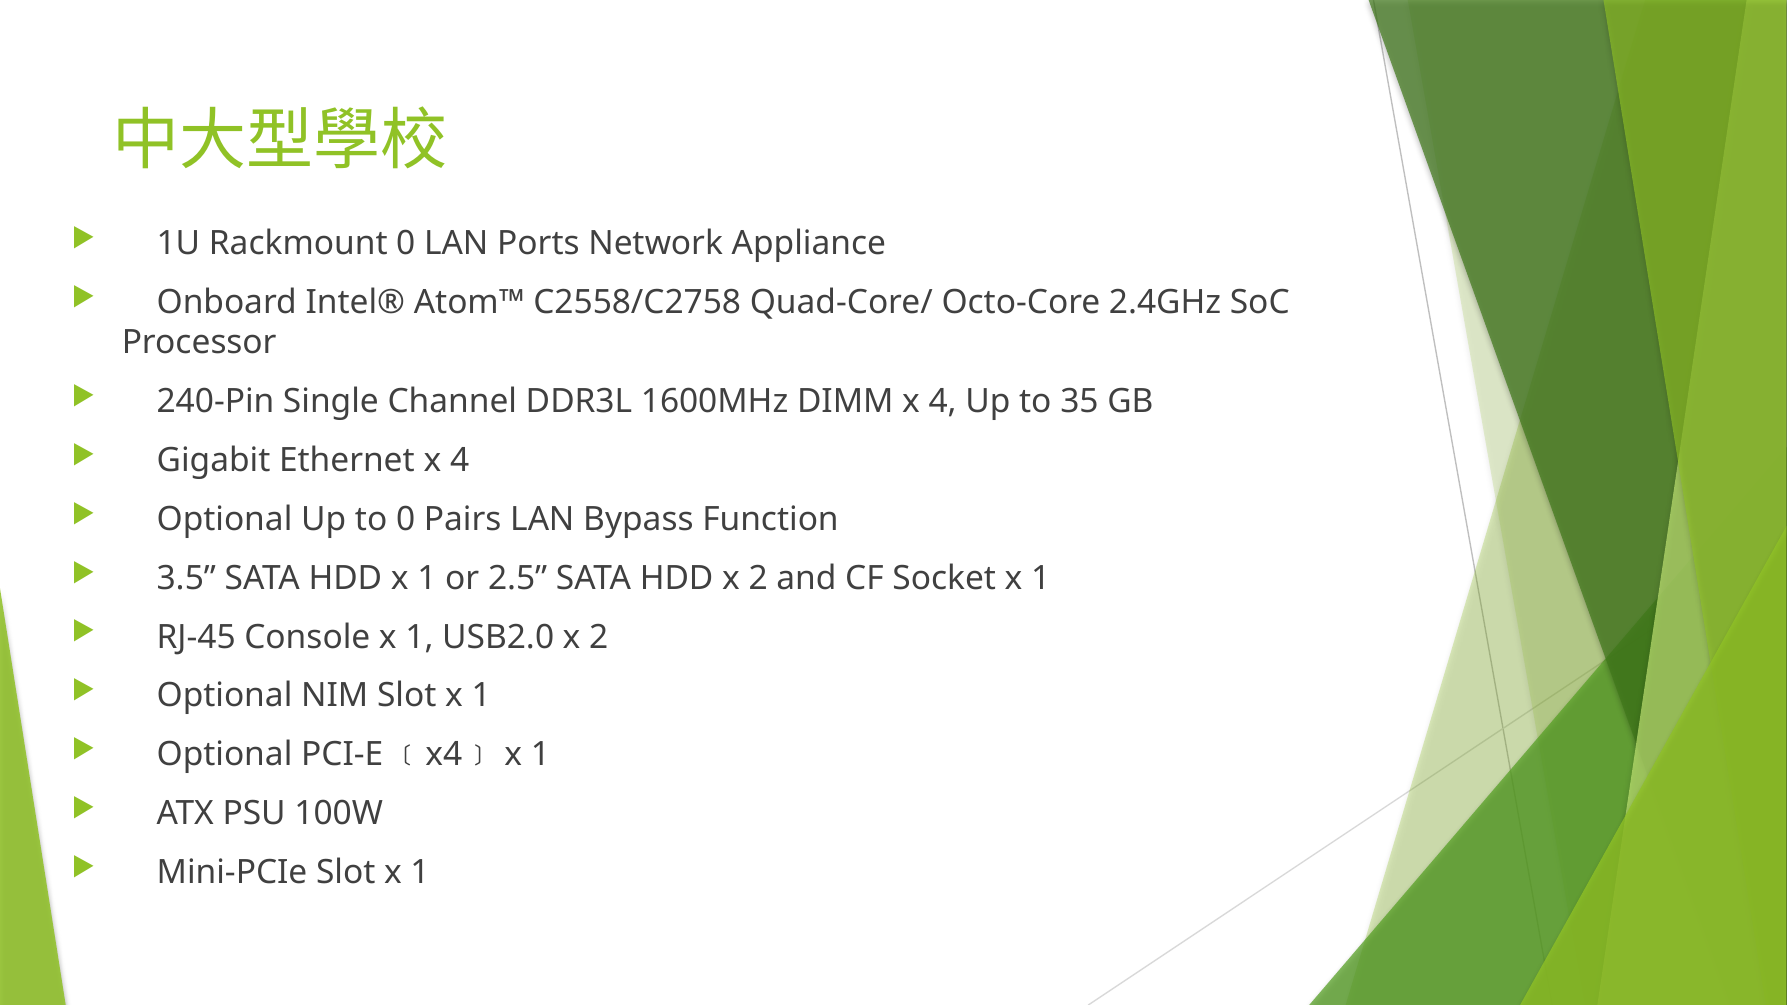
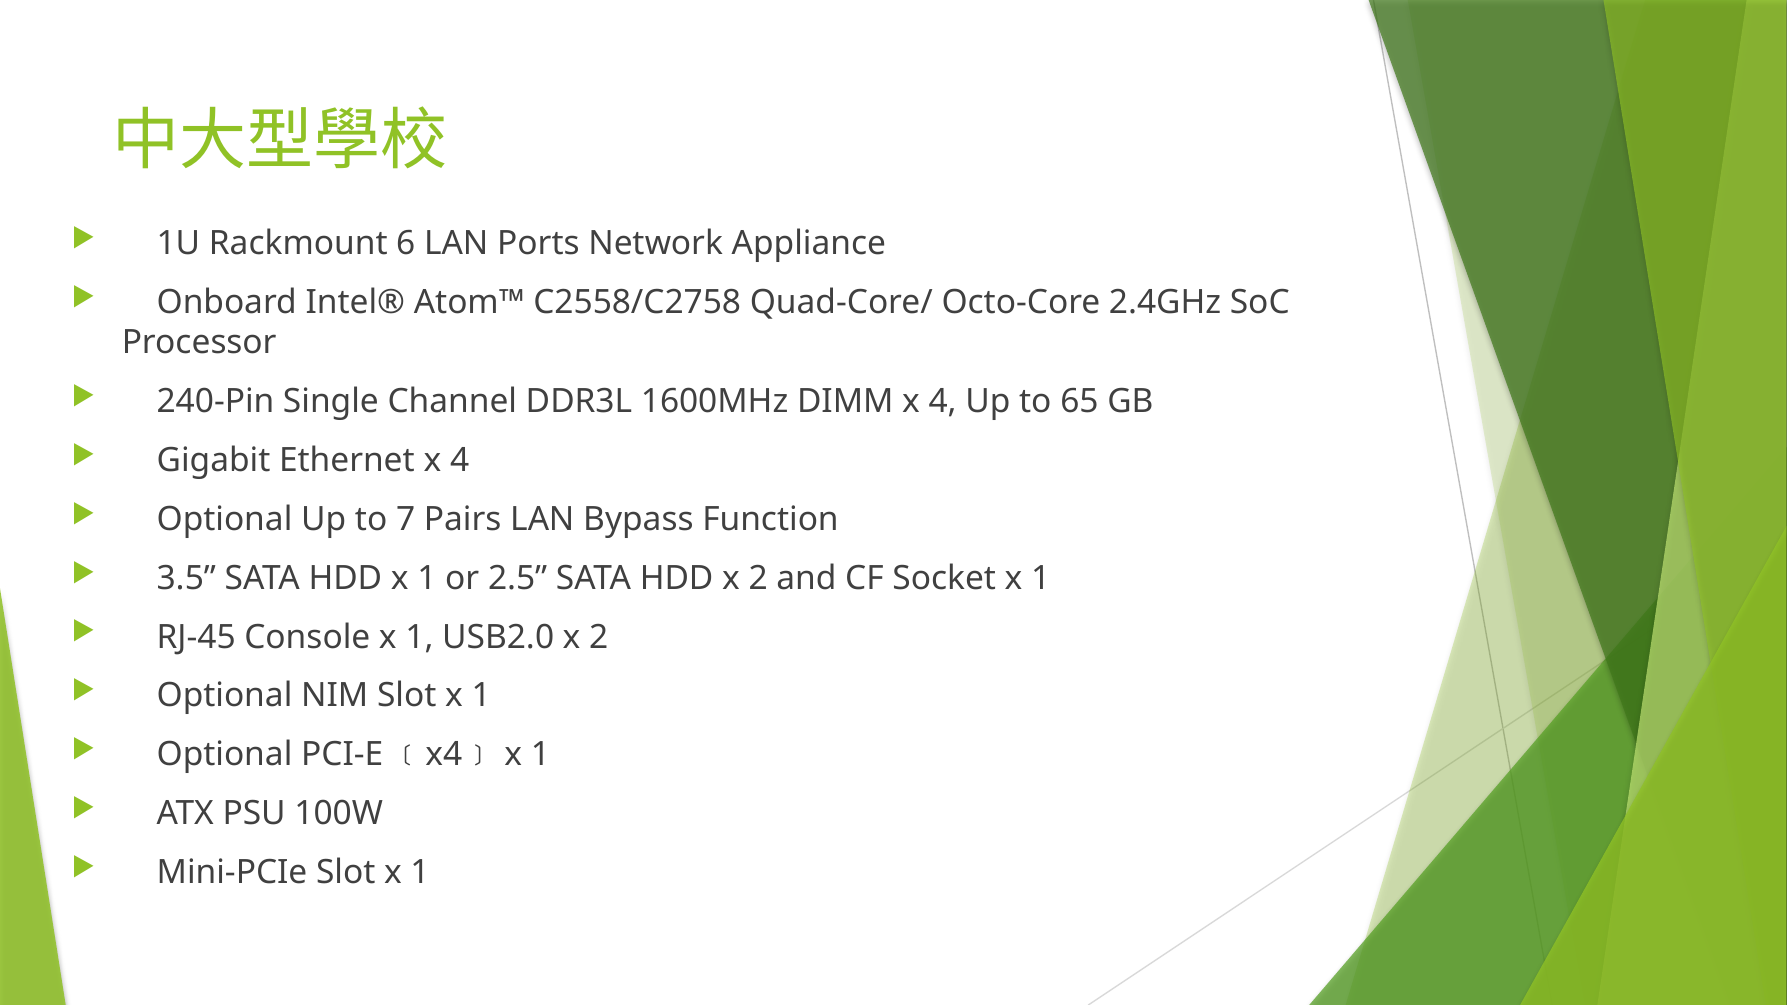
Rackmount 0: 0 -> 6
35: 35 -> 65
to 0: 0 -> 7
